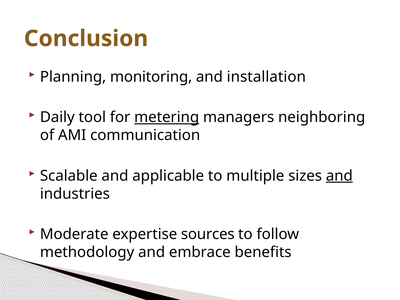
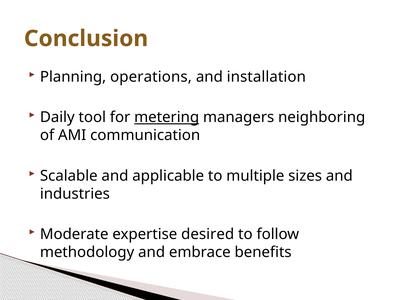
monitoring: monitoring -> operations
and at (339, 176) underline: present -> none
sources: sources -> desired
